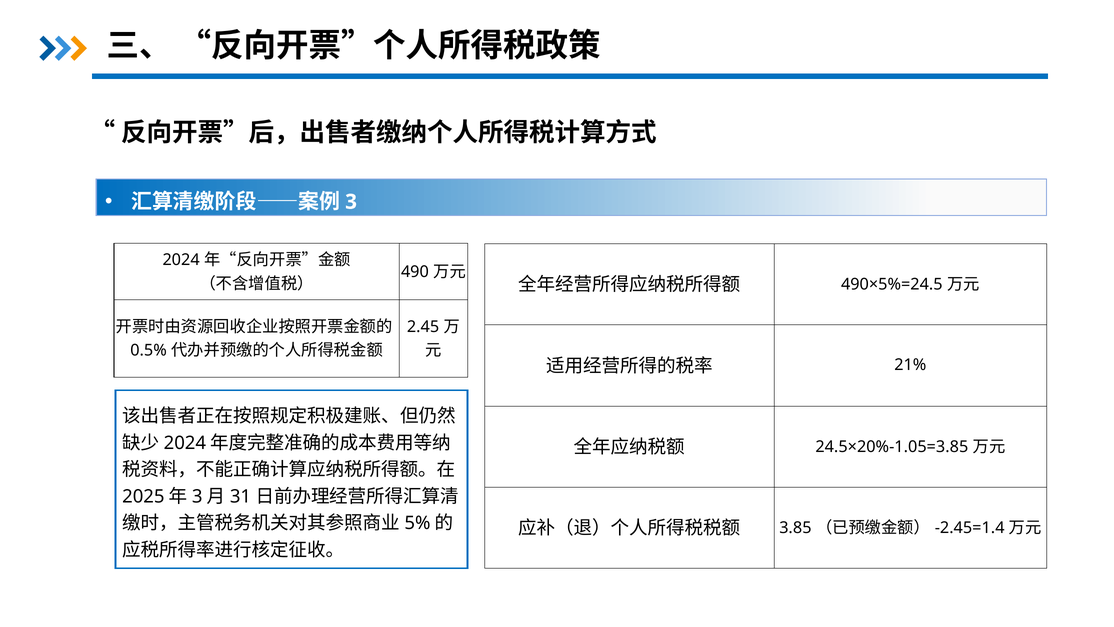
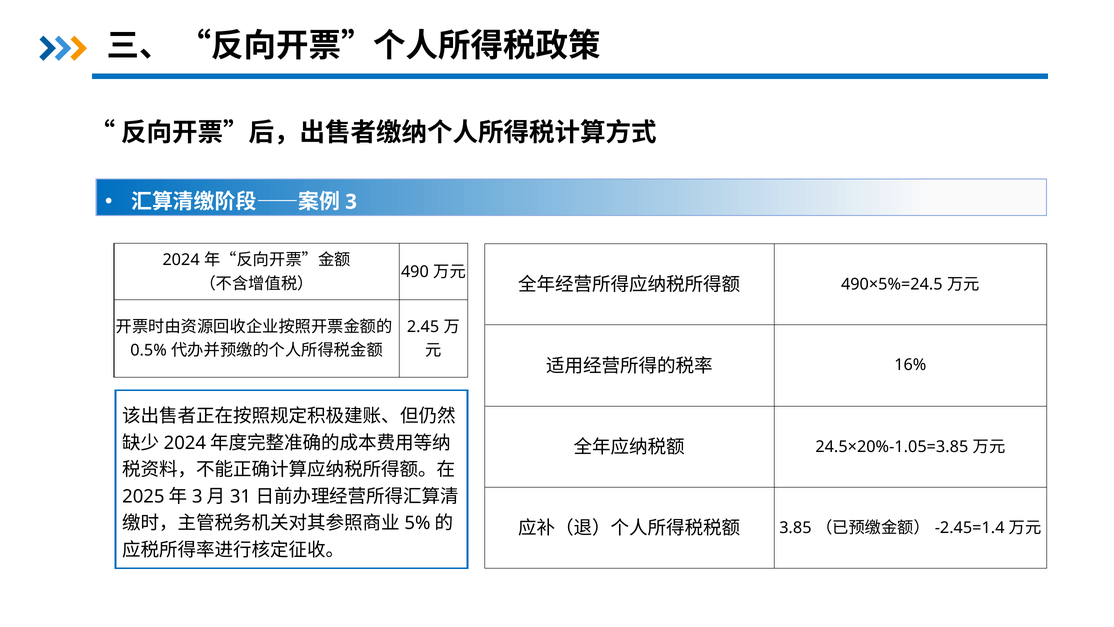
21%: 21% -> 16%
